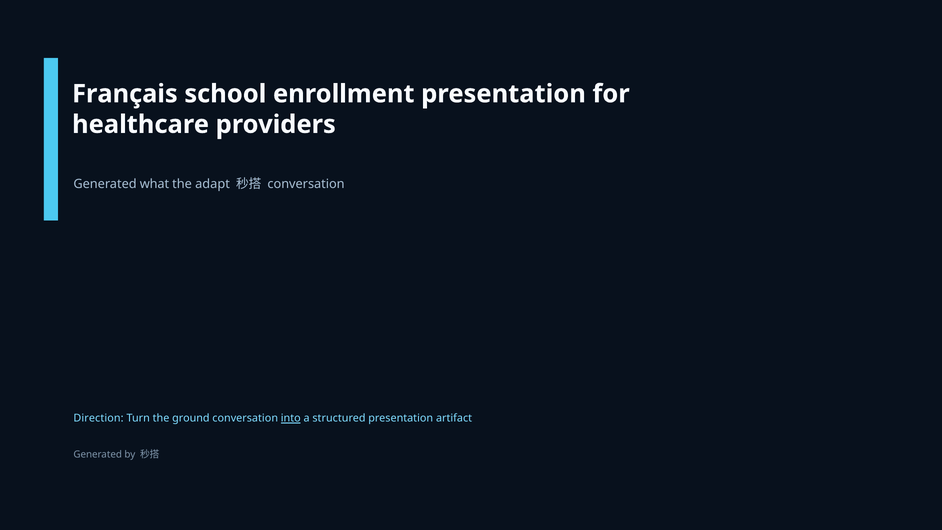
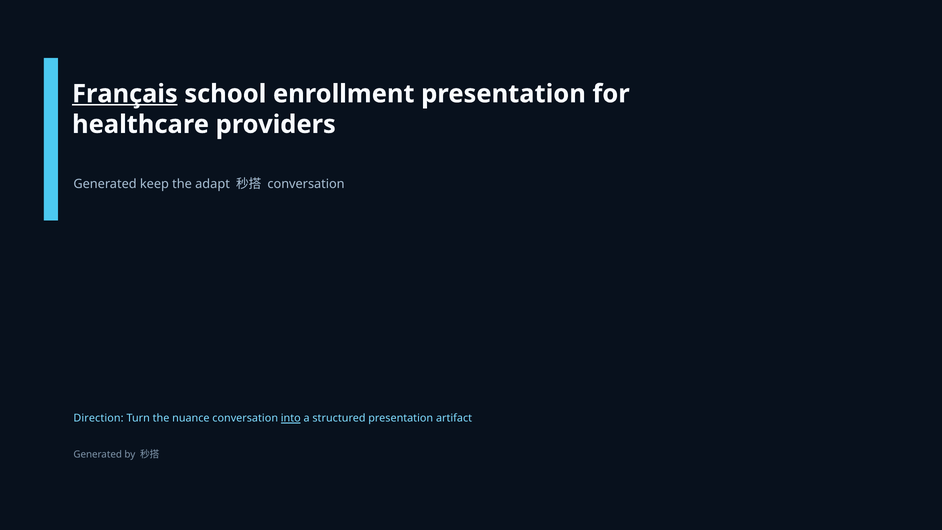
Français underline: none -> present
what: what -> keep
ground: ground -> nuance
